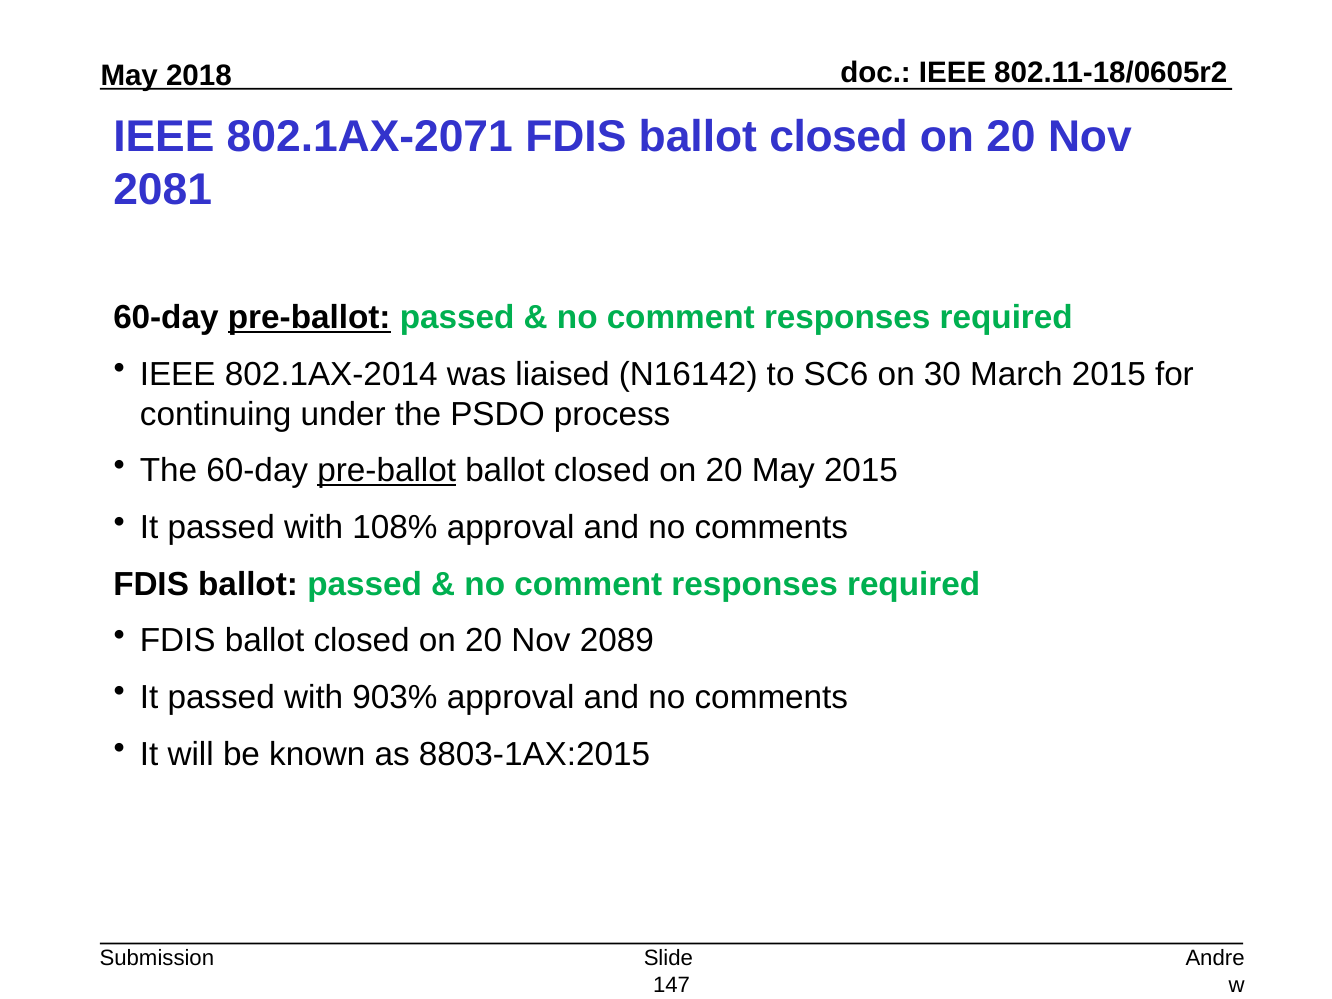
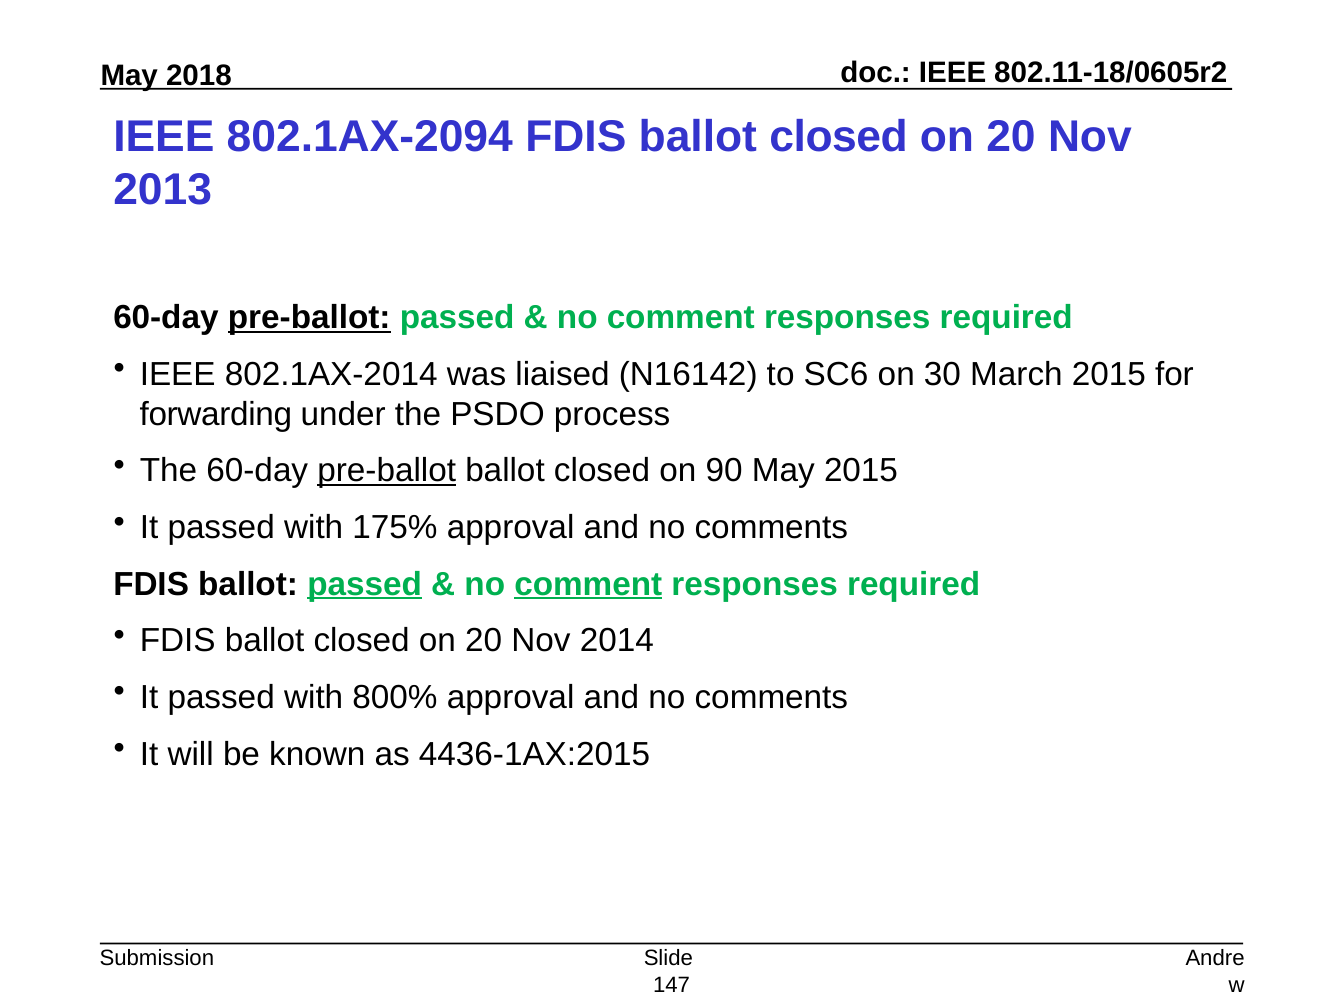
802.1AX-2071: 802.1AX-2071 -> 802.1AX-2094
2081: 2081 -> 2013
continuing: continuing -> forwarding
20 at (724, 471): 20 -> 90
108%: 108% -> 175%
passed at (365, 584) underline: none -> present
comment at (588, 584) underline: none -> present
2089: 2089 -> 2014
903%: 903% -> 800%
8803-1AX:2015: 8803-1AX:2015 -> 4436-1AX:2015
